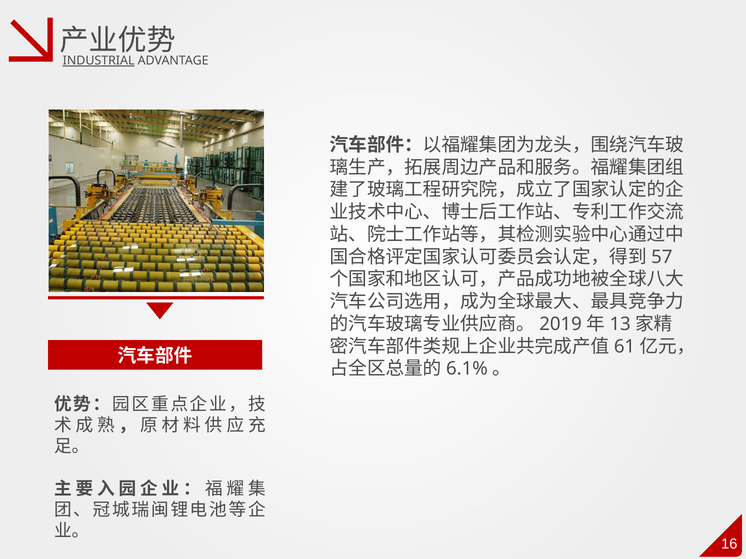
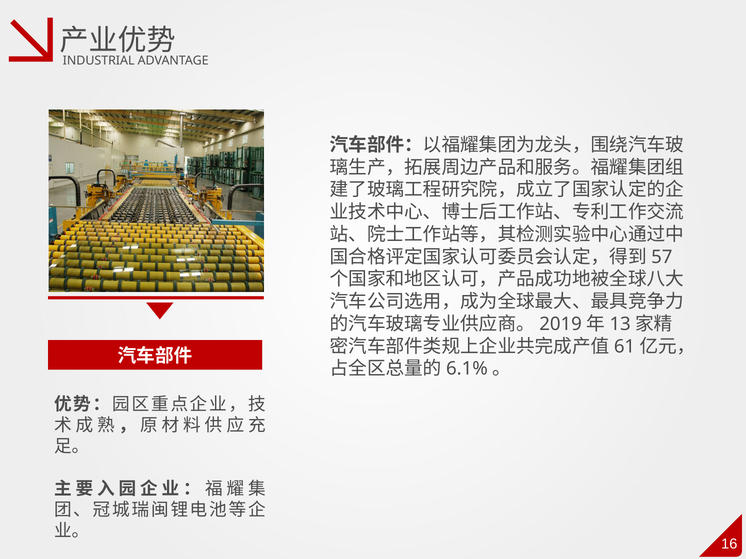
INDUSTRIAL underline: present -> none
